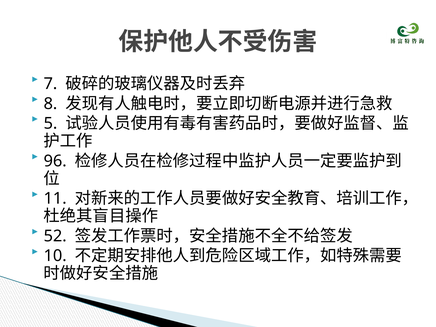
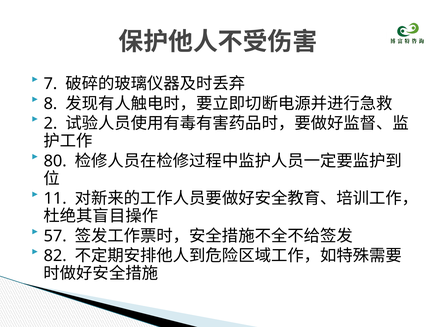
5: 5 -> 2
96: 96 -> 80
52: 52 -> 57
10: 10 -> 82
